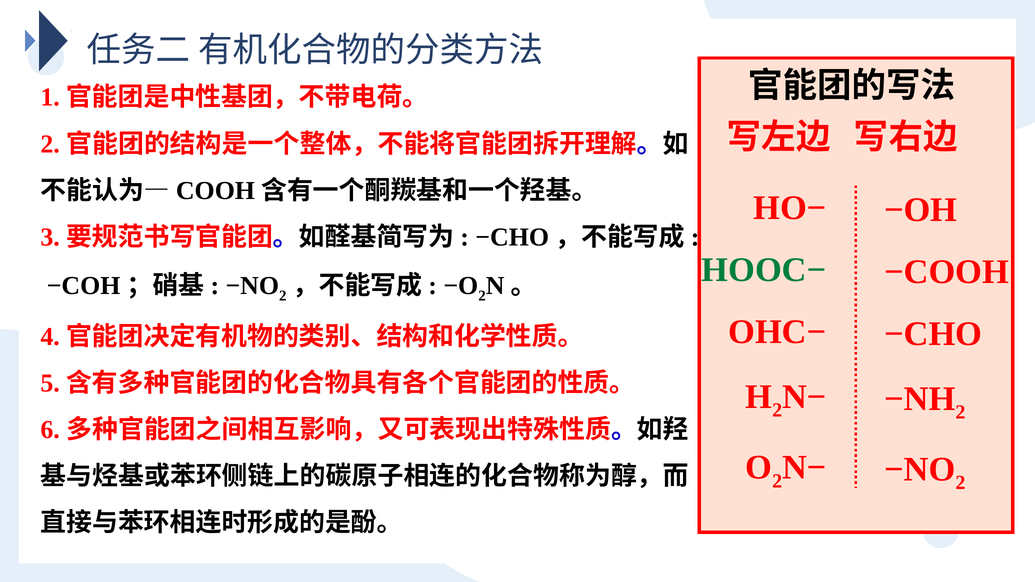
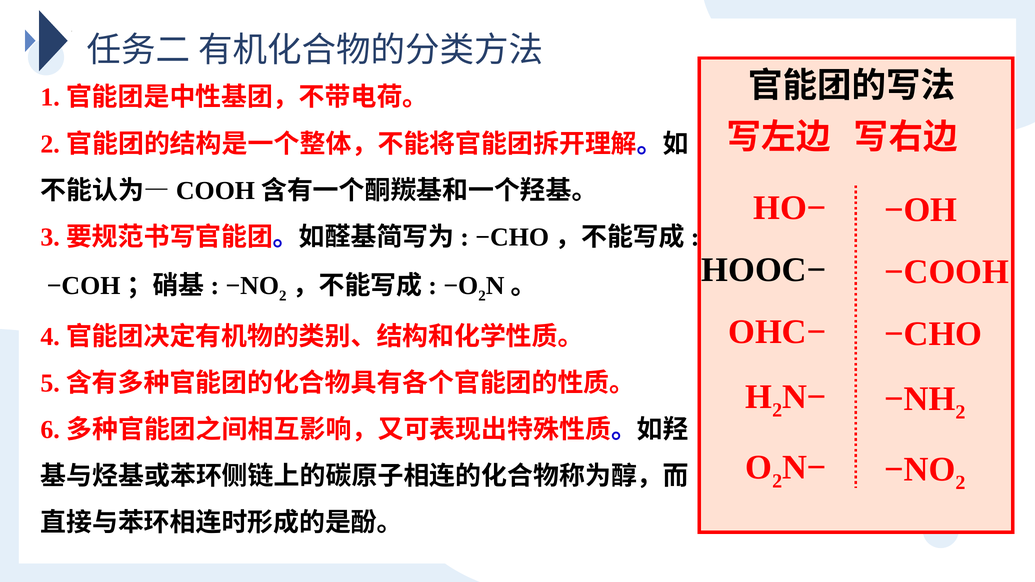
HOOC− colour: green -> black
